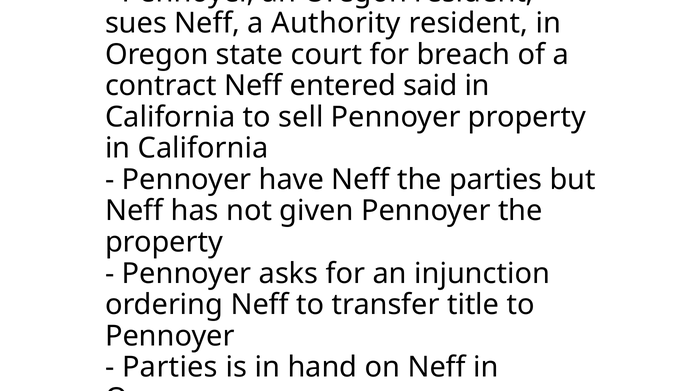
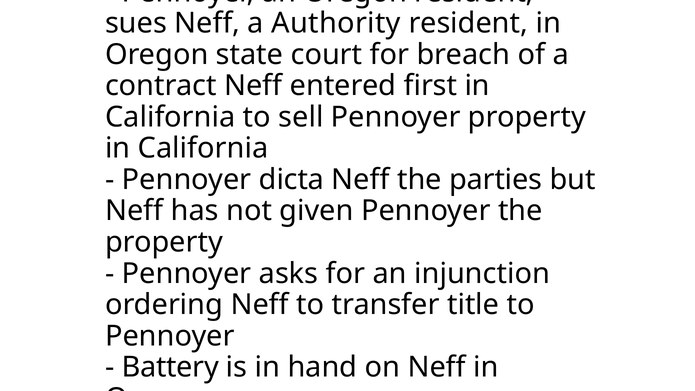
said: said -> first
have: have -> dicta
Parties at (170, 367): Parties -> Battery
